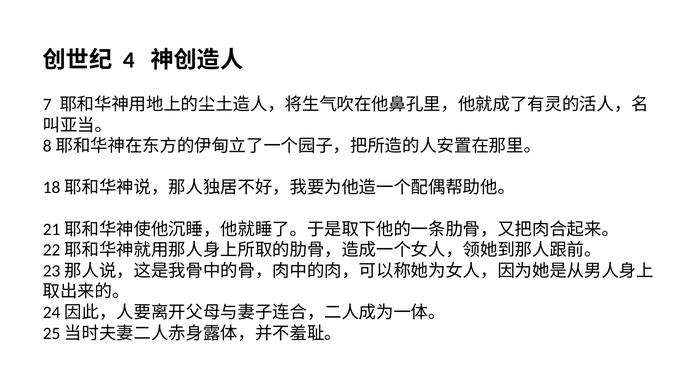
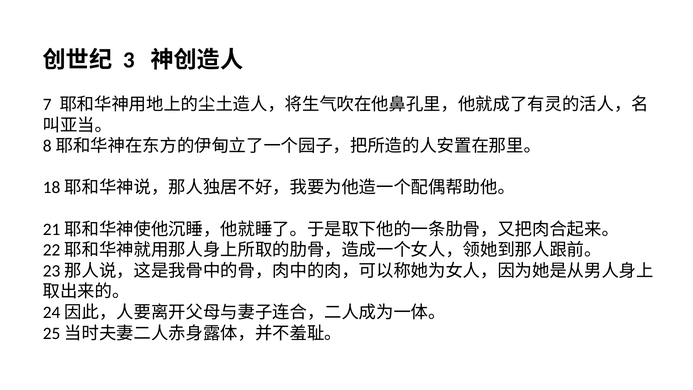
4: 4 -> 3
